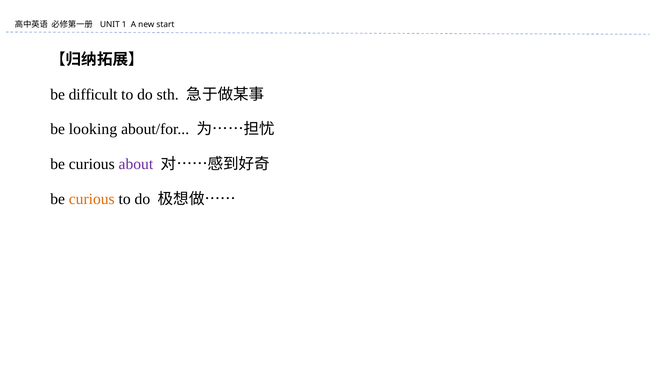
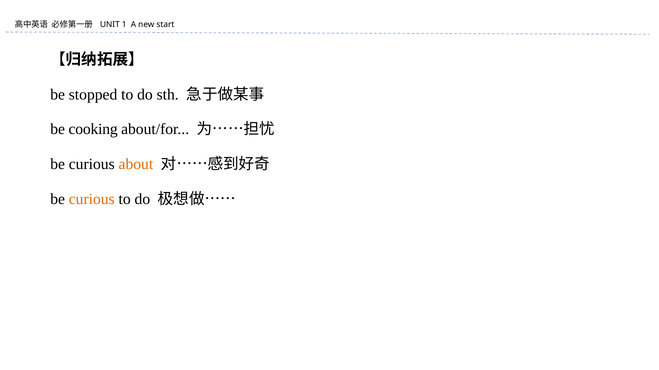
difficult: difficult -> stopped
looking: looking -> cooking
about colour: purple -> orange
